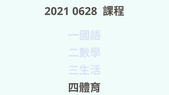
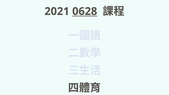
0628 underline: none -> present
